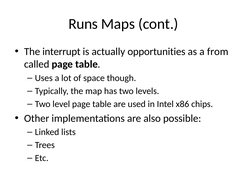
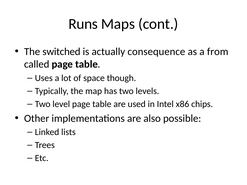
interrupt: interrupt -> switched
opportunities: opportunities -> consequence
